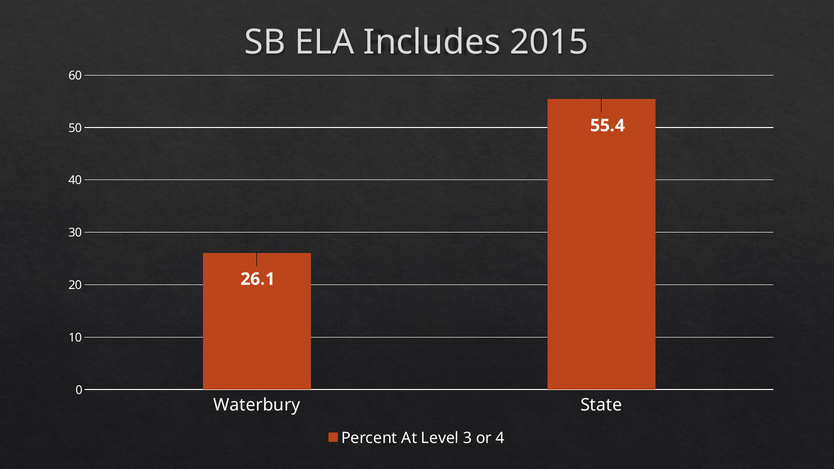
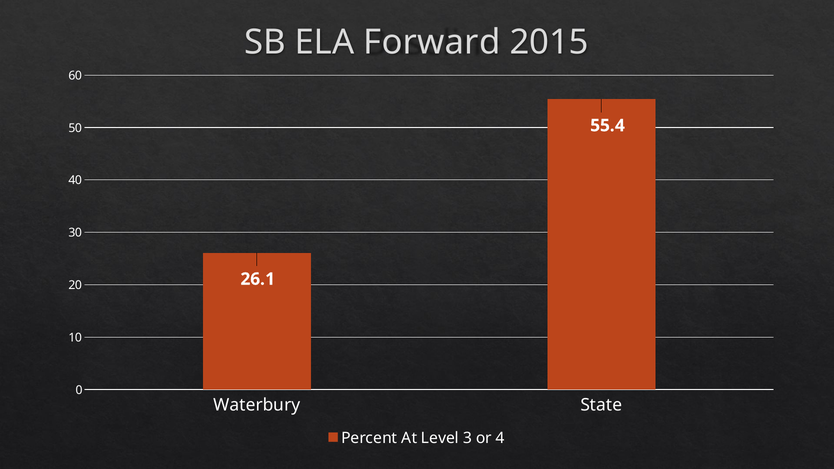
Includes: Includes -> Forward
